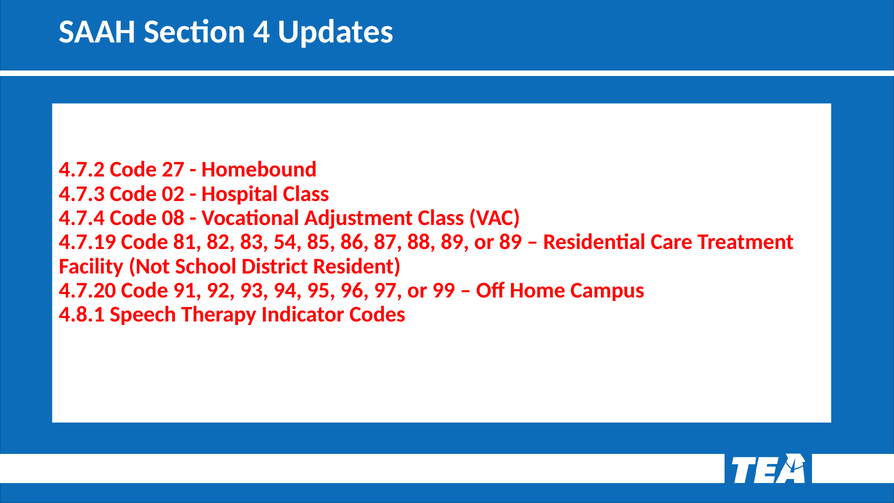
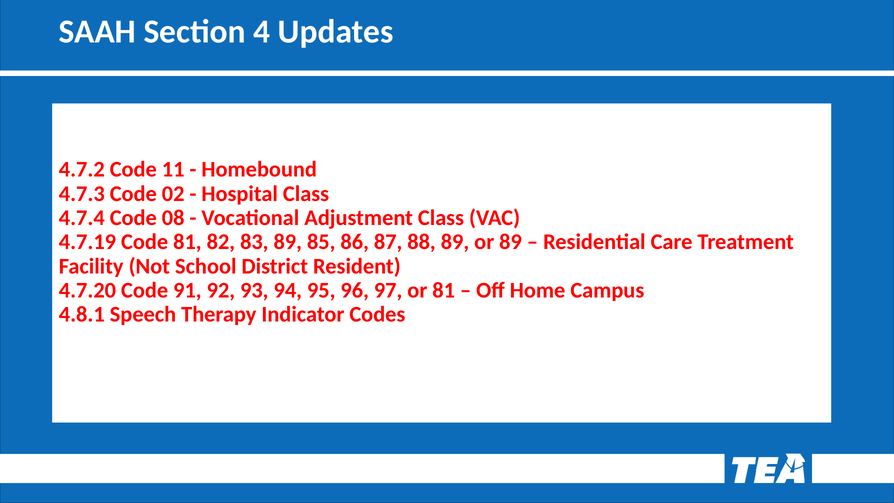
27: 27 -> 11
83 54: 54 -> 89
or 99: 99 -> 81
